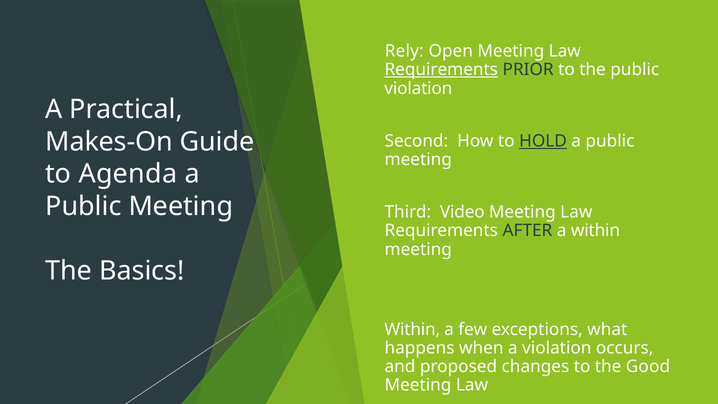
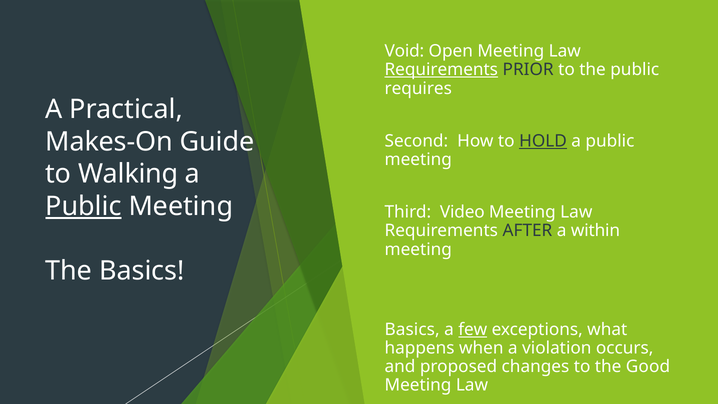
Rely: Rely -> Void
violation at (418, 88): violation -> requires
Agenda: Agenda -> Walking
Public at (83, 206) underline: none -> present
Within at (412, 329): Within -> Basics
few underline: none -> present
